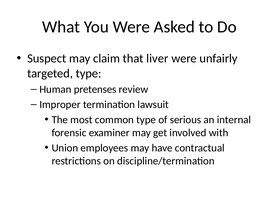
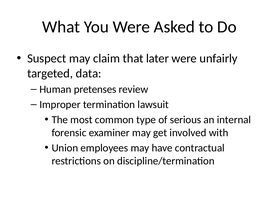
liver: liver -> later
targeted type: type -> data
